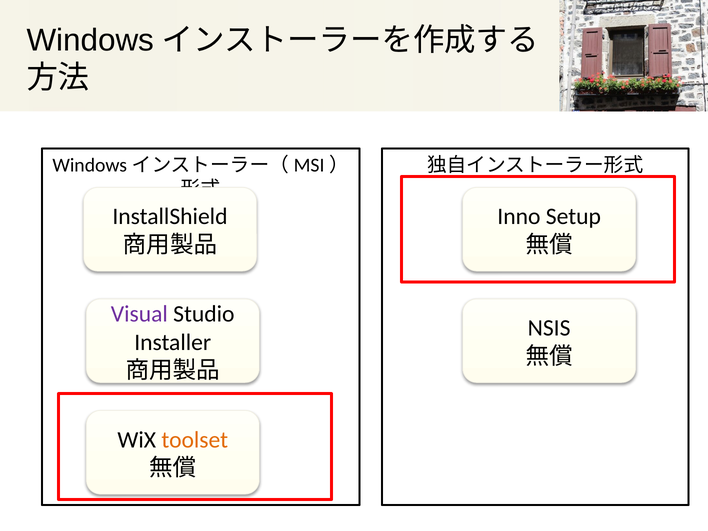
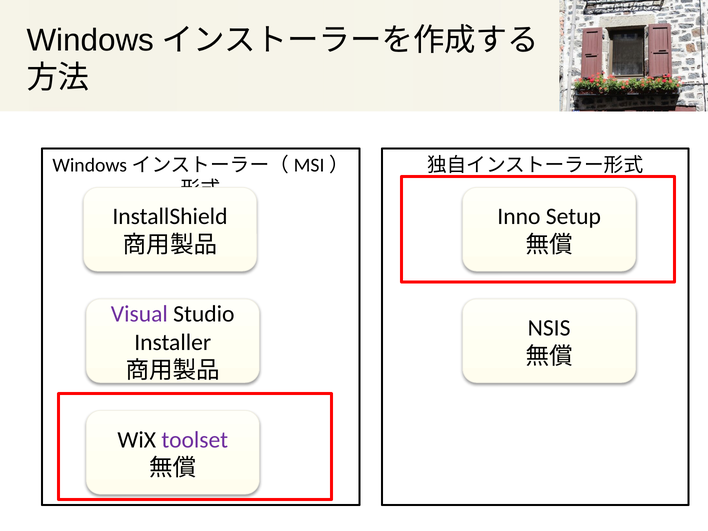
toolset colour: orange -> purple
